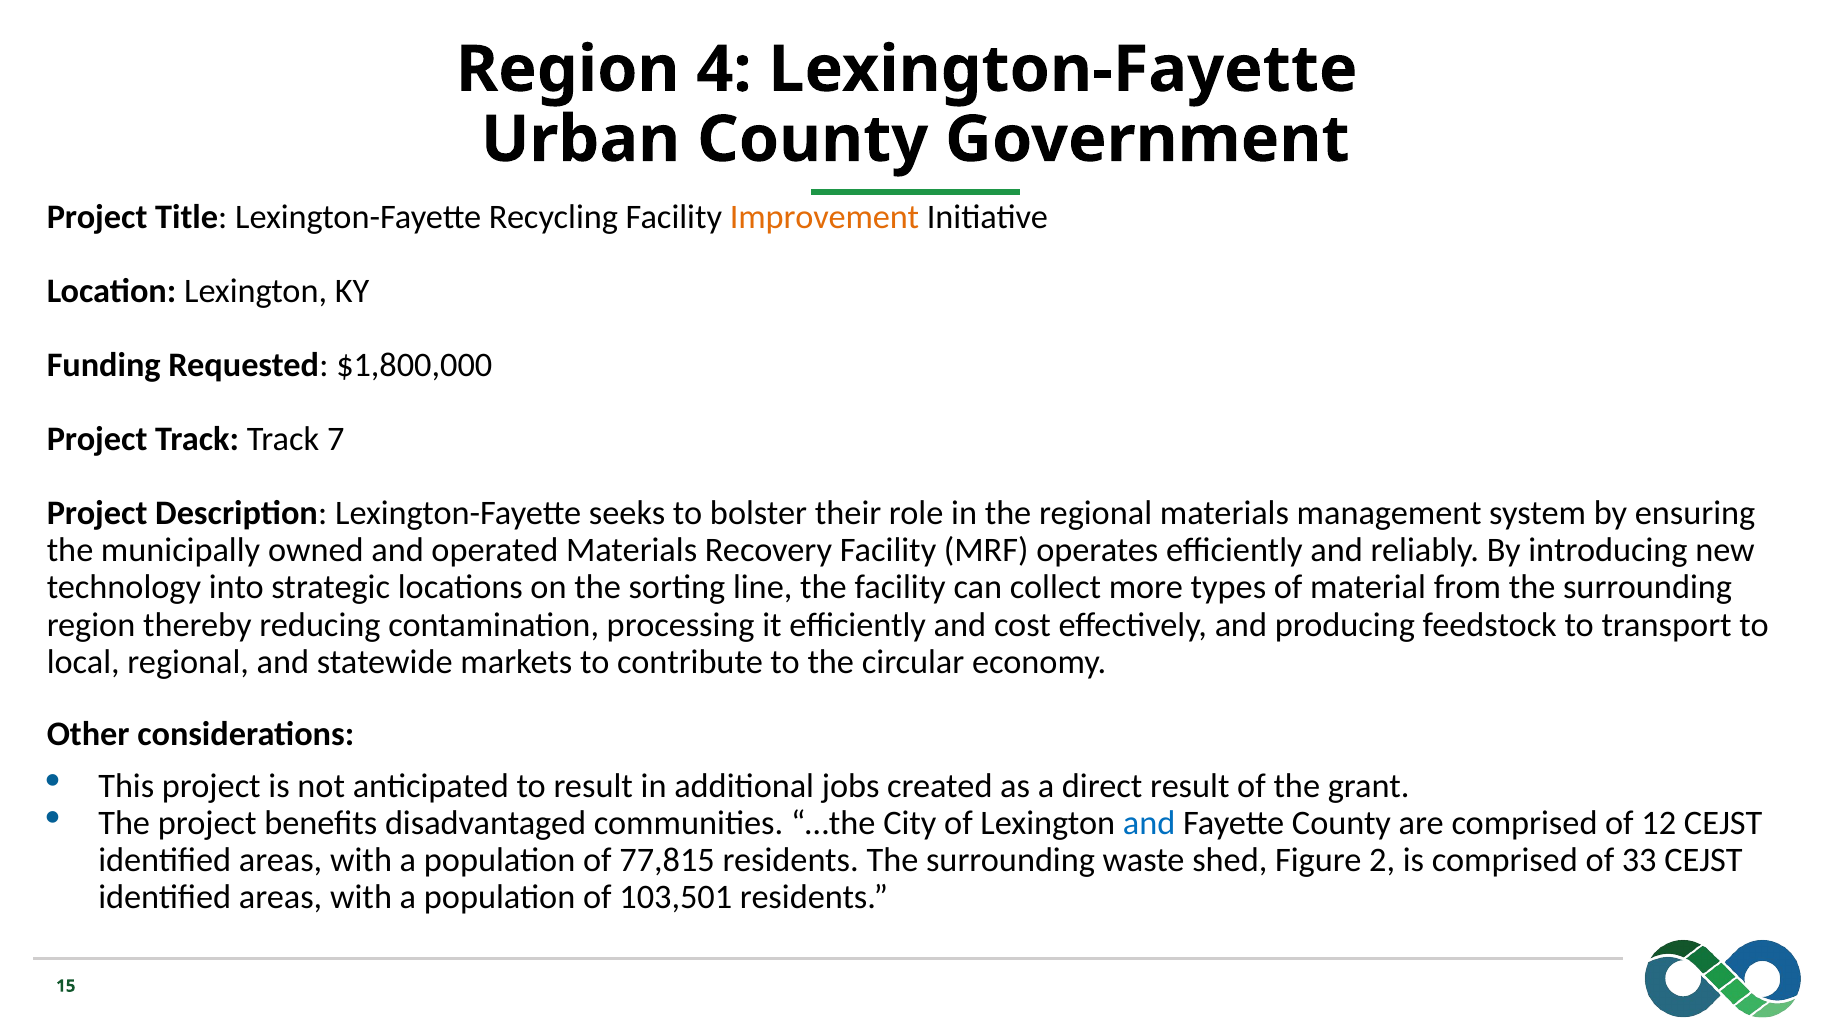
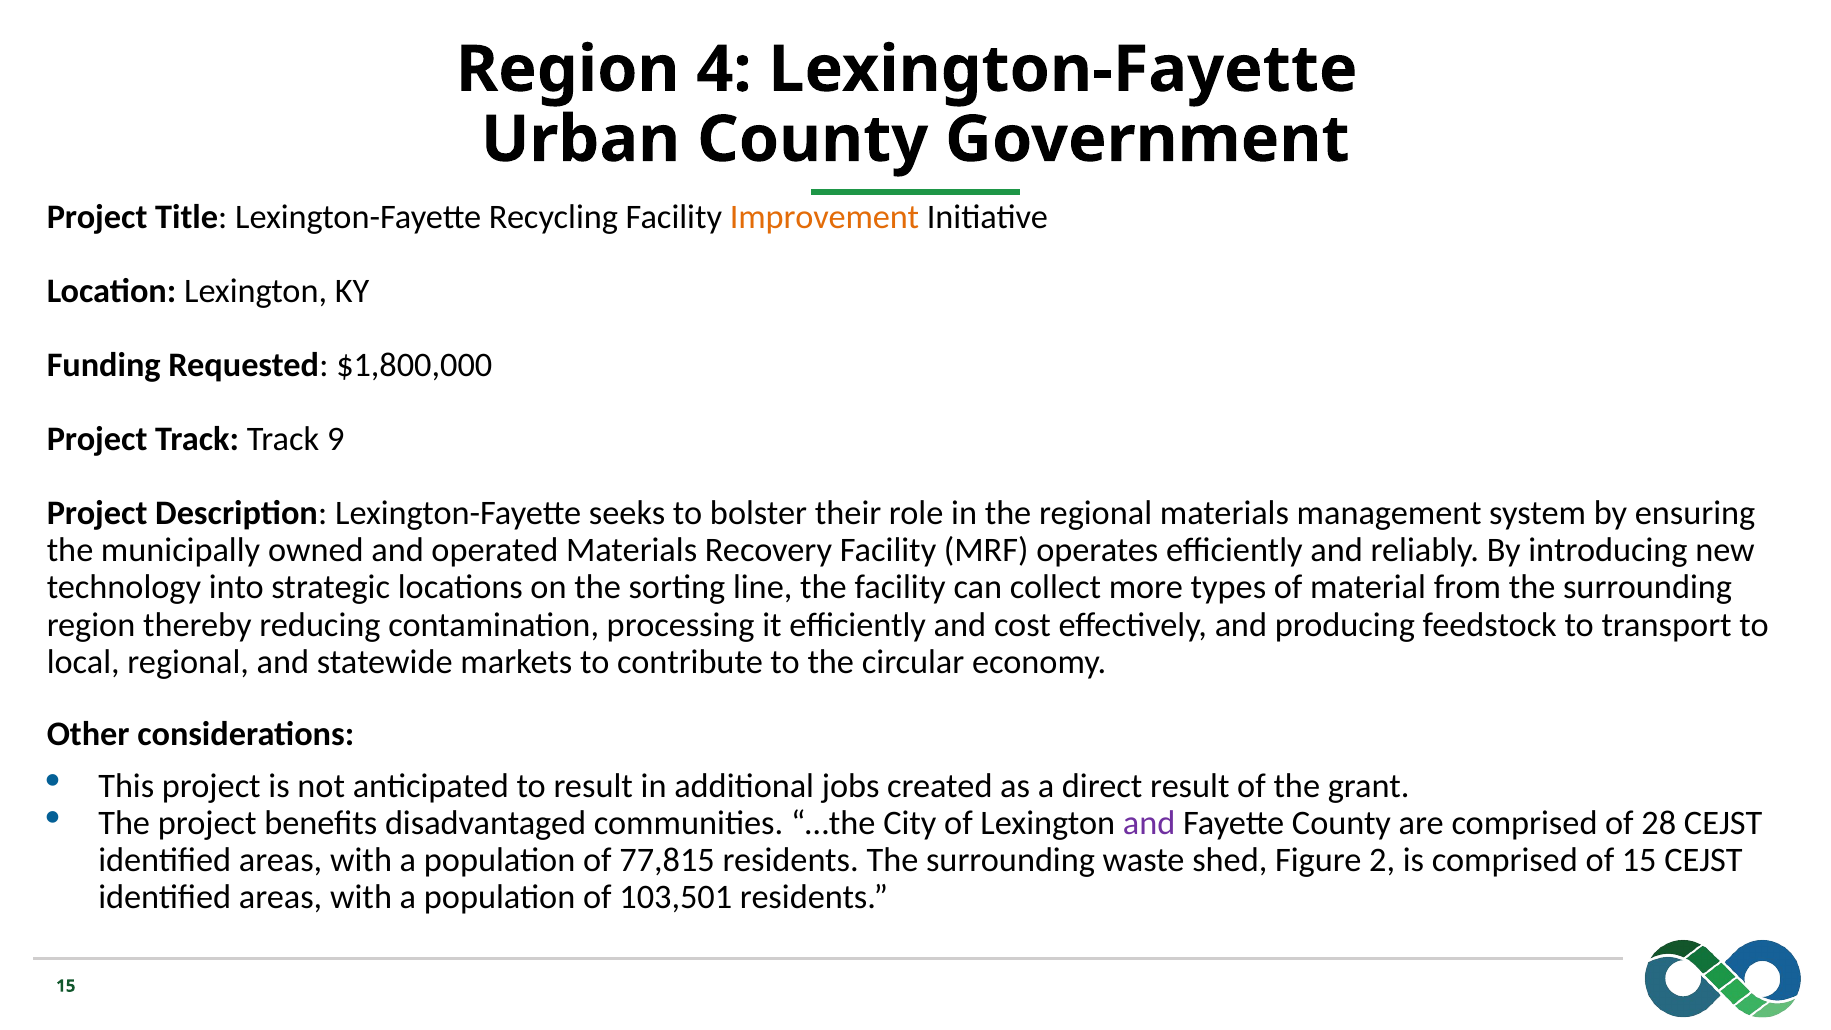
7: 7 -> 9
and at (1149, 823) colour: blue -> purple
12: 12 -> 28
of 33: 33 -> 15
